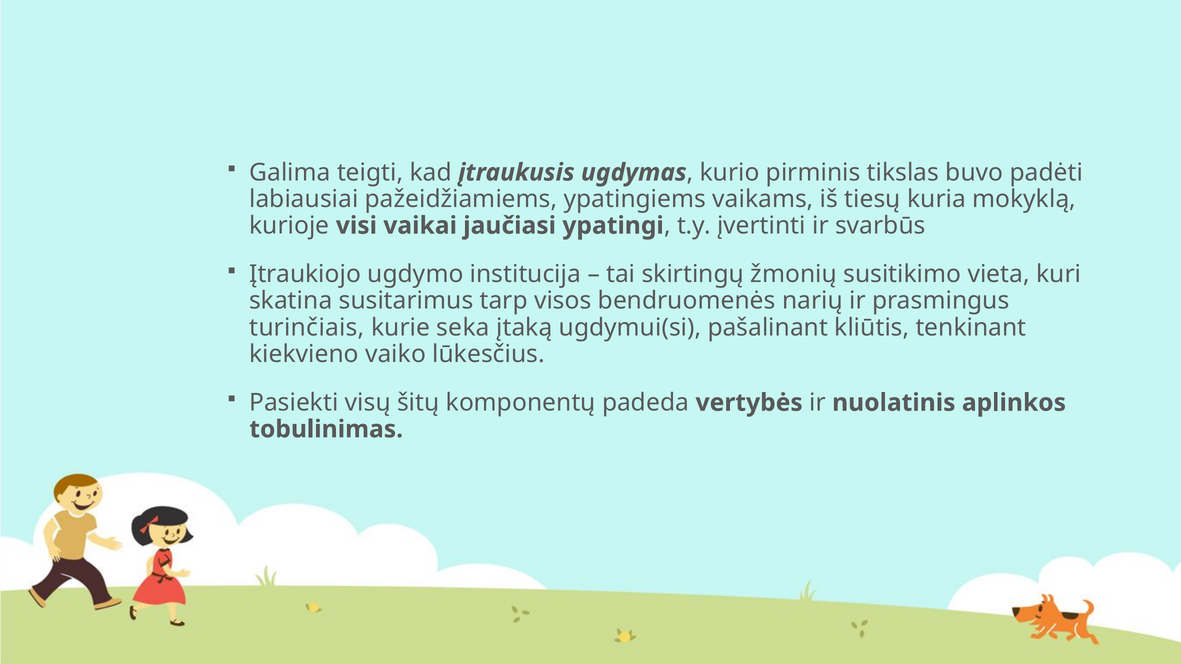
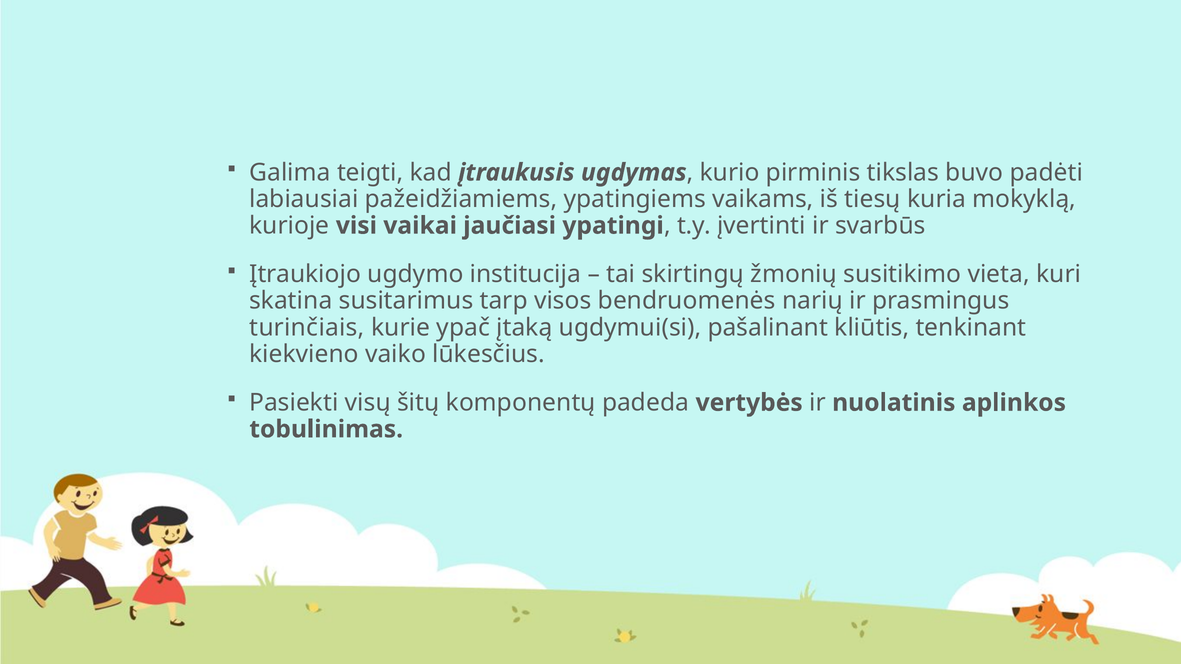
seka: seka -> ypač
